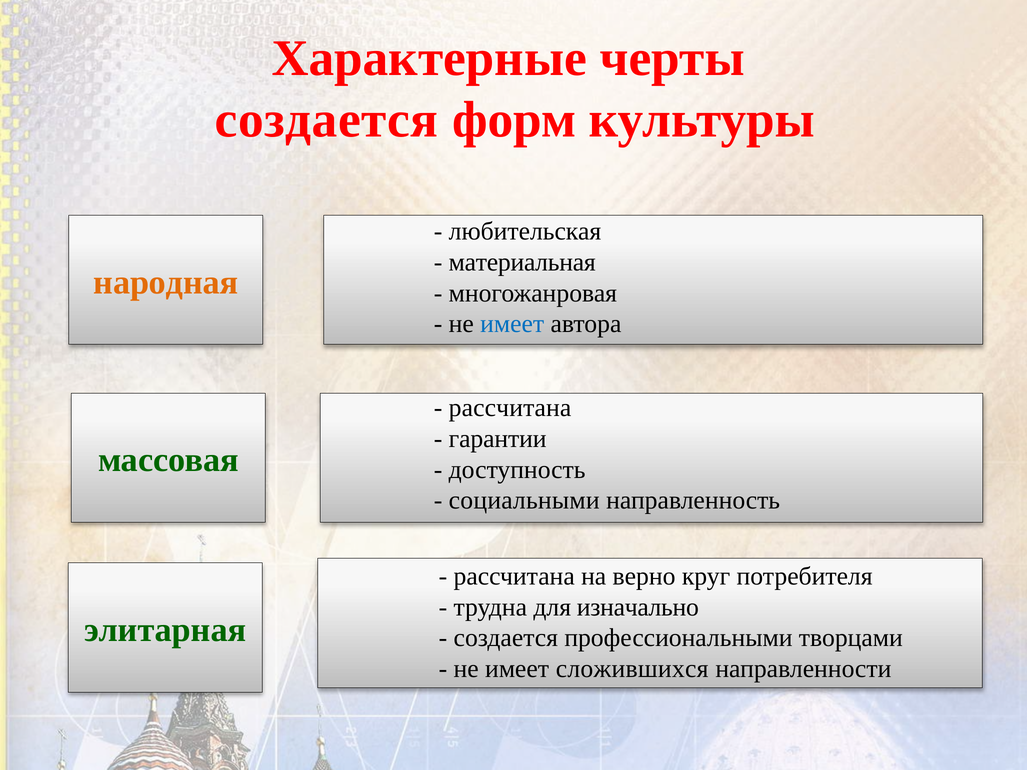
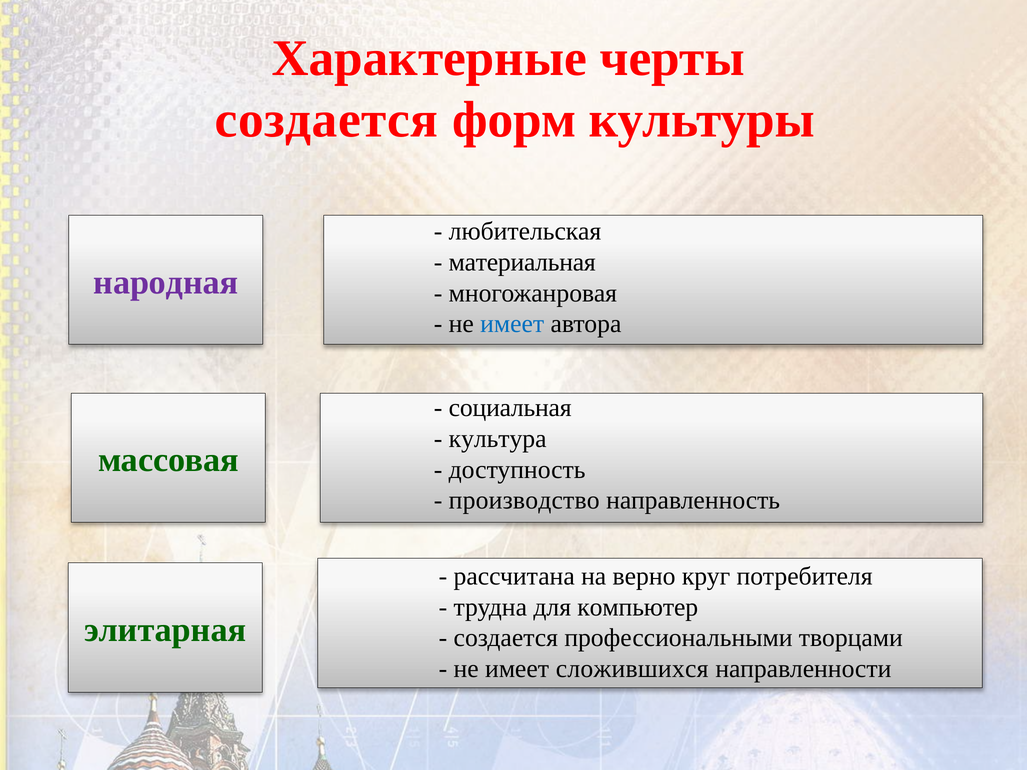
народная colour: orange -> purple
рассчитана at (510, 408): рассчитана -> социальная
гарантии: гарантии -> культура
социальными: социальными -> производство
изначально: изначально -> компьютер
